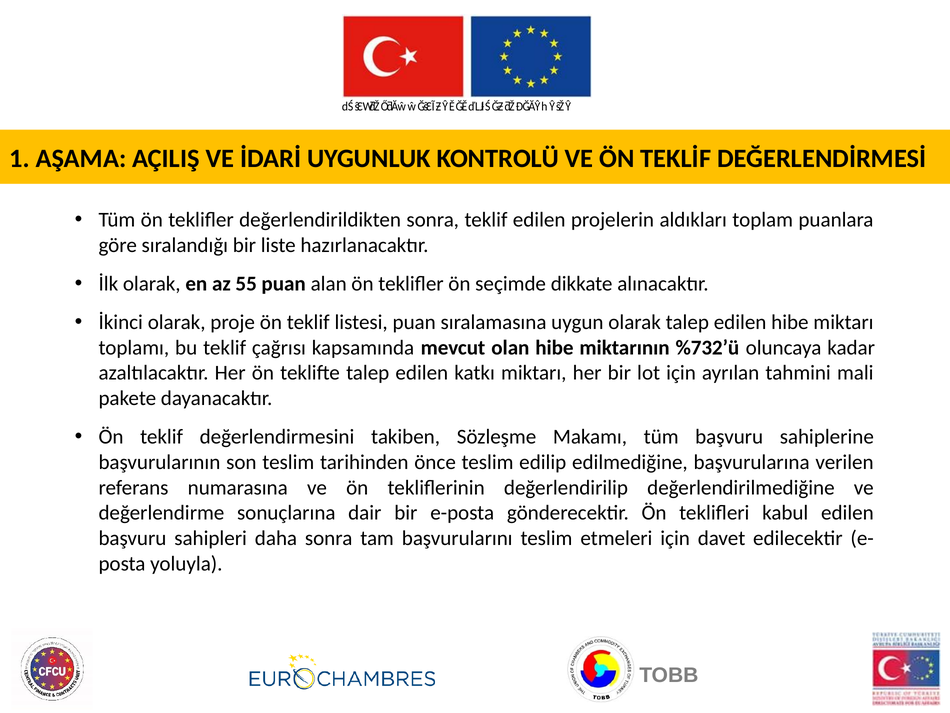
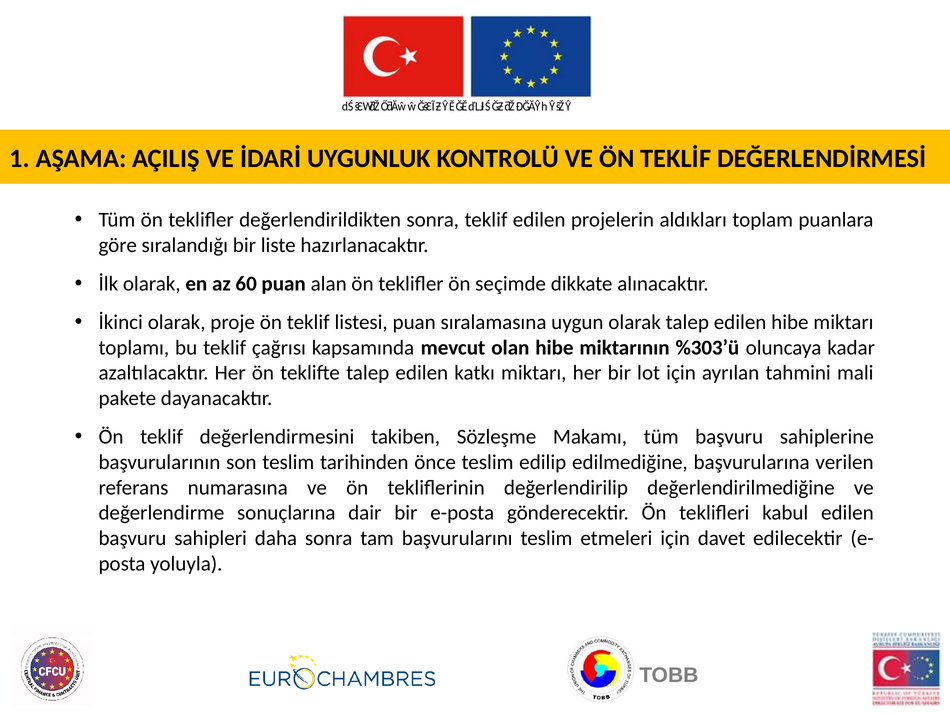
55: 55 -> 60
%732’ü: %732’ü -> %303’ü
